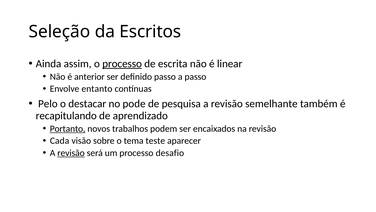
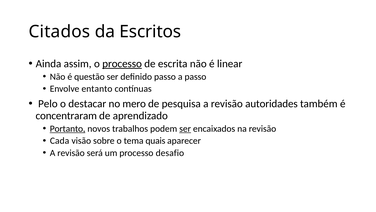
Seleção: Seleção -> Citados
anterior: anterior -> questão
pode: pode -> mero
semelhante: semelhante -> autoridades
recapitulando: recapitulando -> concentraram
ser at (185, 128) underline: none -> present
teste: teste -> quais
revisão at (71, 153) underline: present -> none
